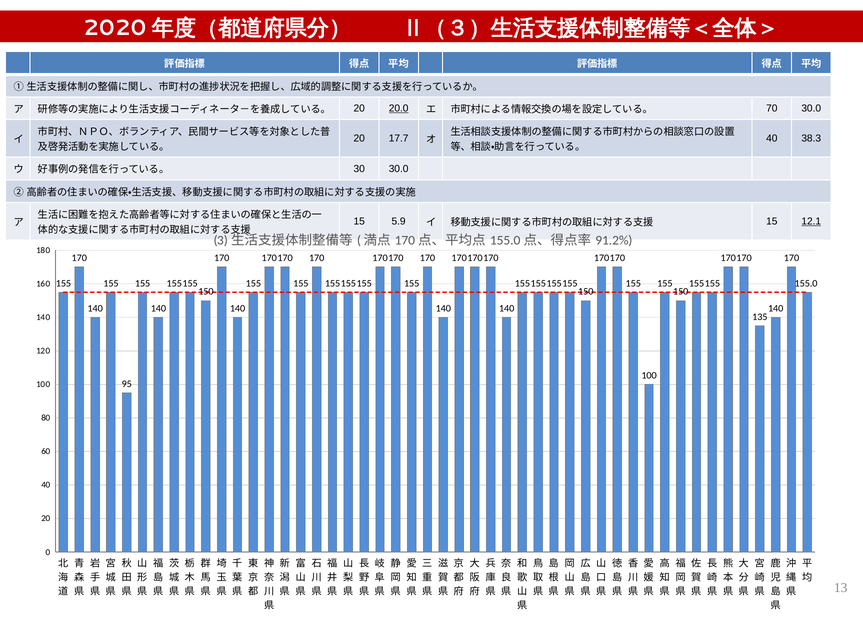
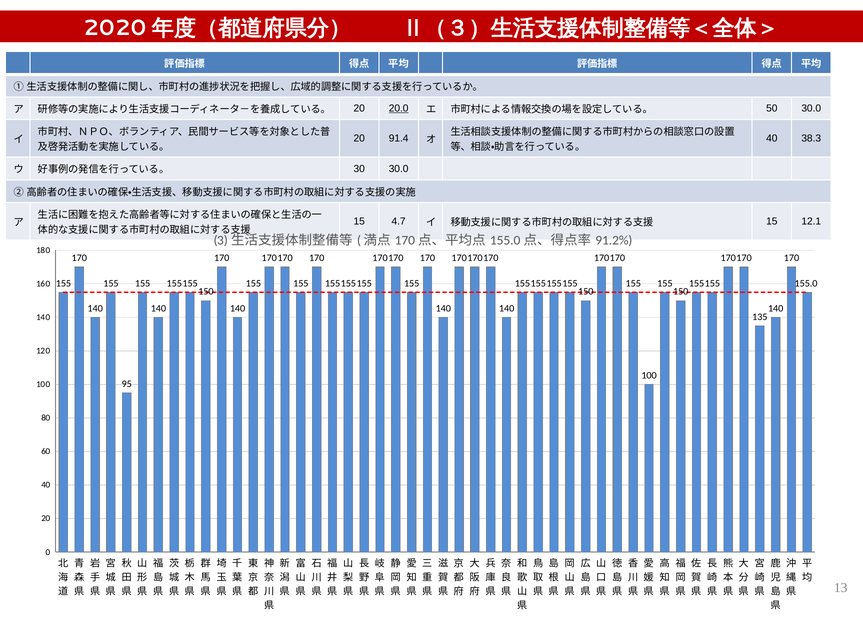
70: 70 -> 50
17.7: 17.7 -> 91.4
5.9: 5.9 -> 4.7
12.1 underline: present -> none
